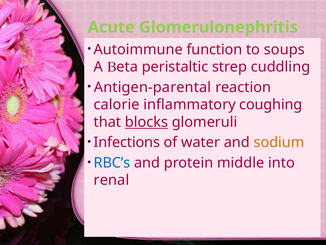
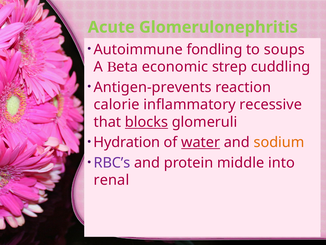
function: function -> fondling
peristaltic: peristaltic -> economic
Antigen-parental: Antigen-parental -> Antigen-prevents
coughing: coughing -> recessive
Infections: Infections -> Hydration
water underline: none -> present
RBC’s colour: blue -> purple
